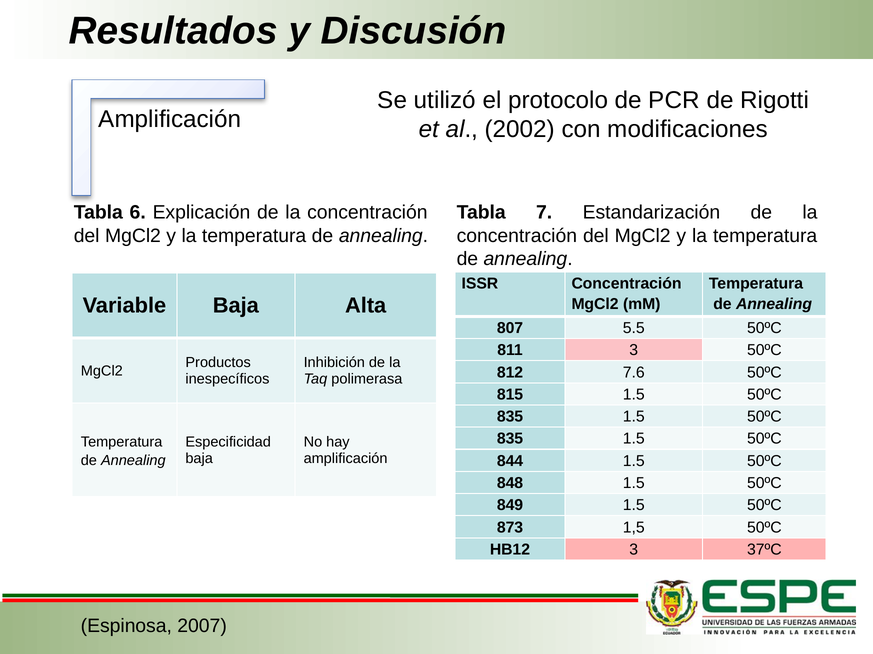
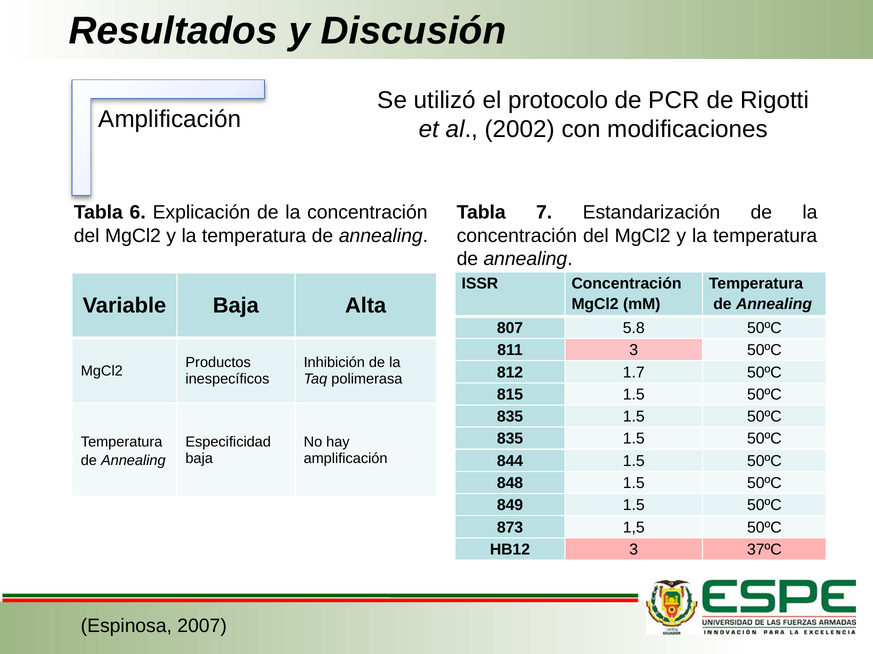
5.5: 5.5 -> 5.8
7.6: 7.6 -> 1.7
